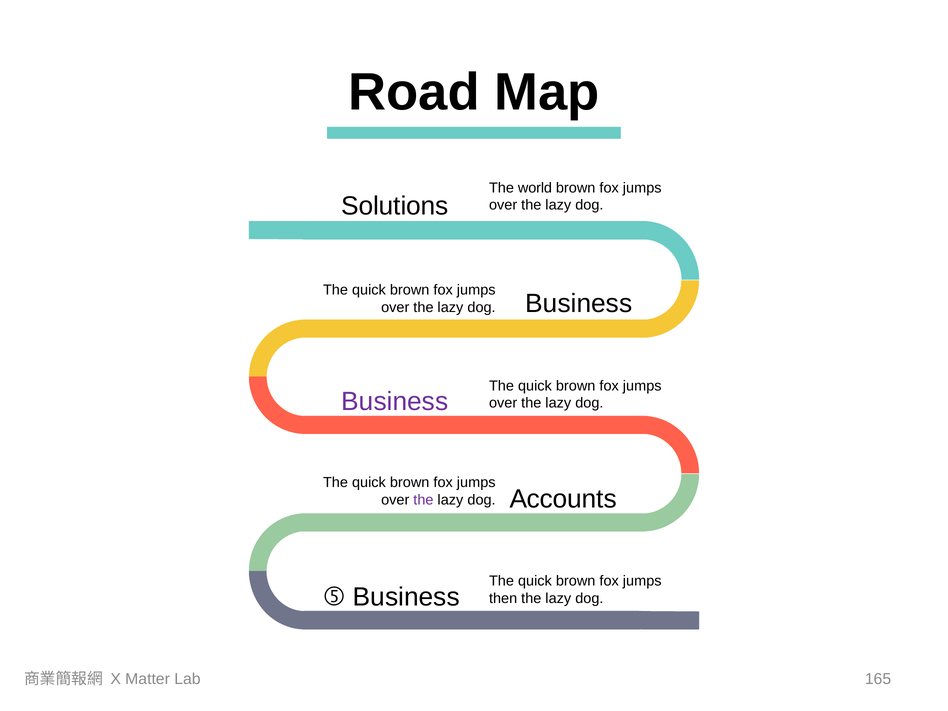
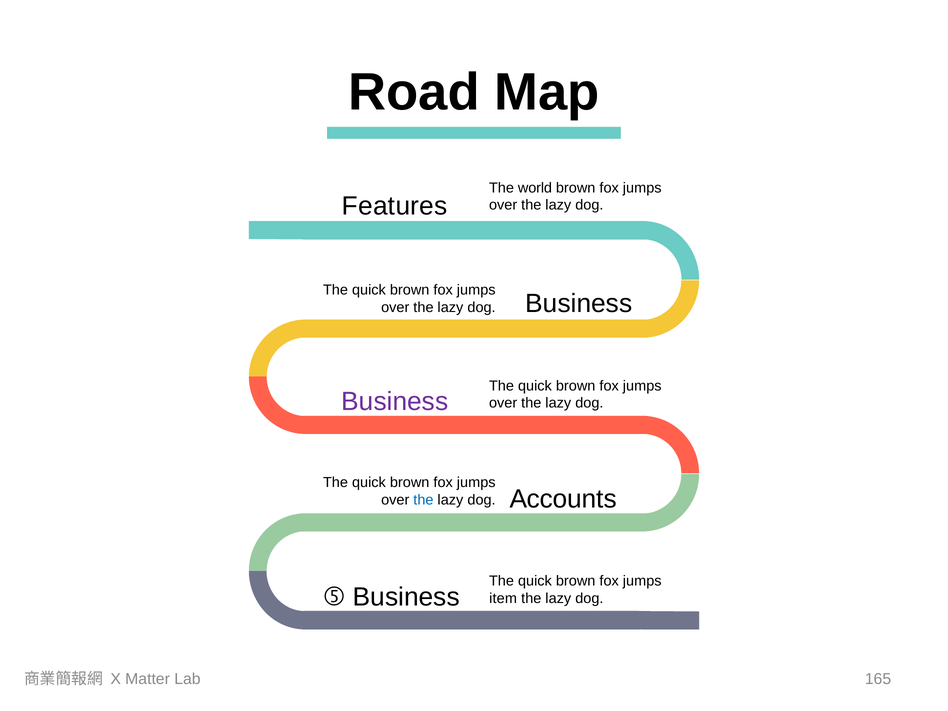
Solutions: Solutions -> Features
the at (423, 500) colour: purple -> blue
then: then -> item
